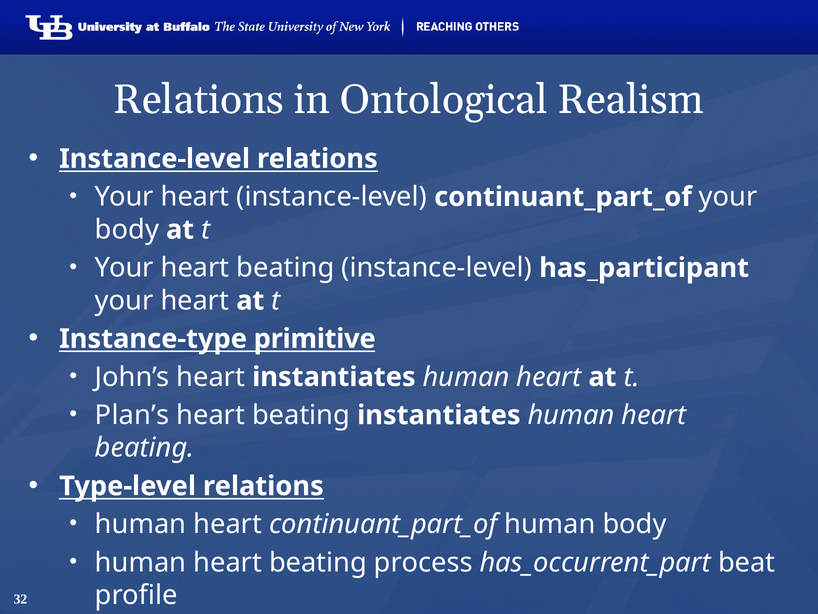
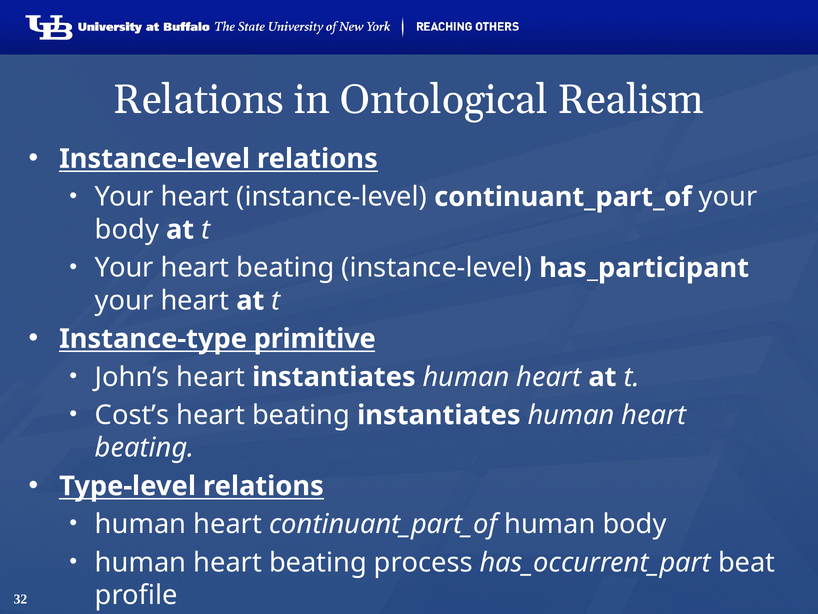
Plan’s: Plan’s -> Cost’s
